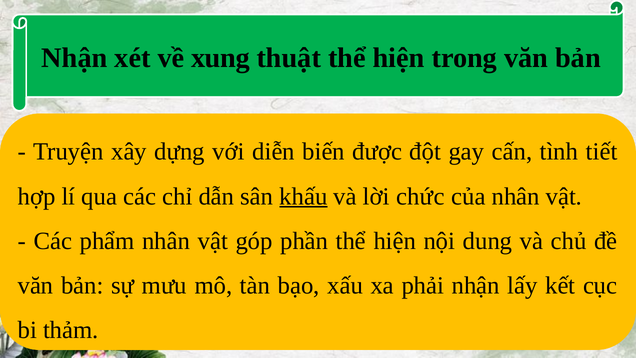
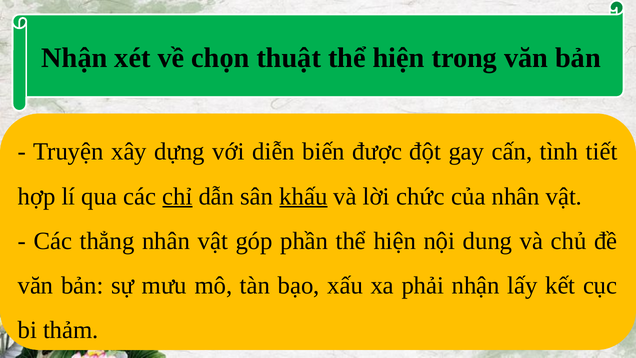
xung: xung -> chọn
chỉ underline: none -> present
phẩm: phẩm -> thẳng
